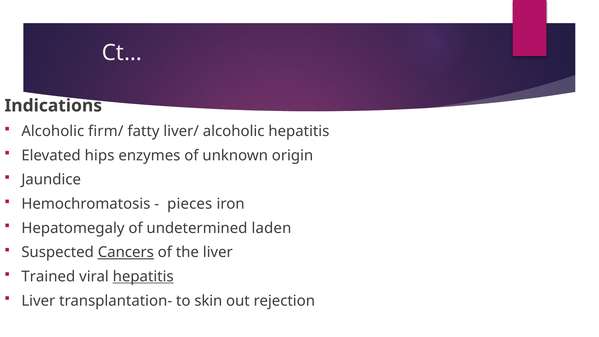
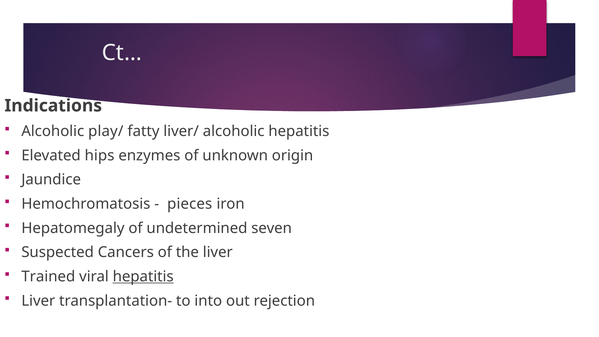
firm/: firm/ -> play/
laden: laden -> seven
Cancers underline: present -> none
skin: skin -> into
